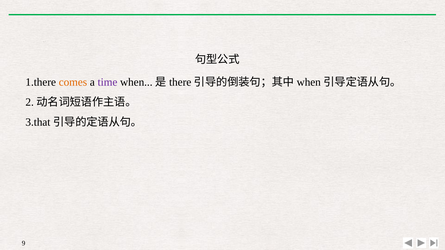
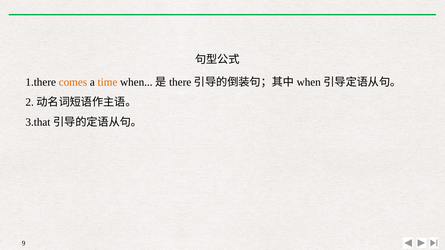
time colour: purple -> orange
